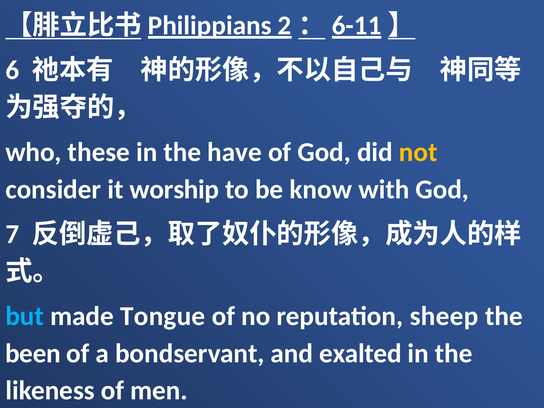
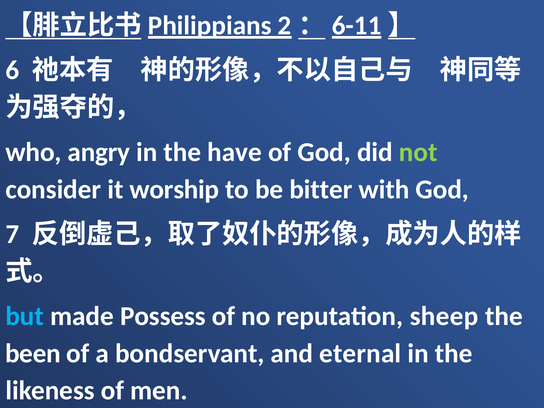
these: these -> angry
not colour: yellow -> light green
know: know -> bitter
Tongue: Tongue -> Possess
exalted: exalted -> eternal
